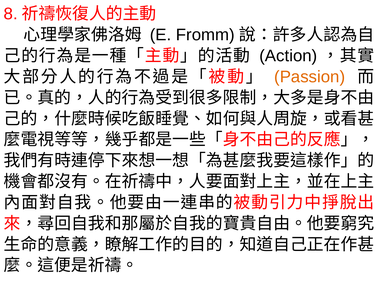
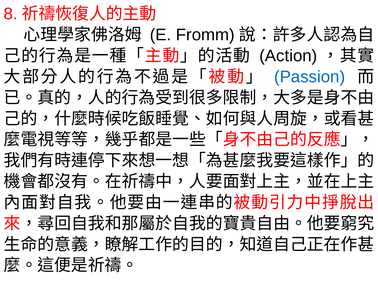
Passion colour: orange -> blue
